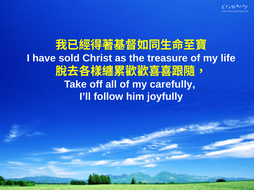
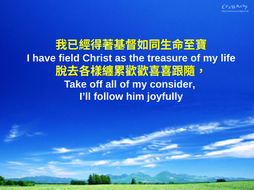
sold: sold -> field
carefully: carefully -> consider
